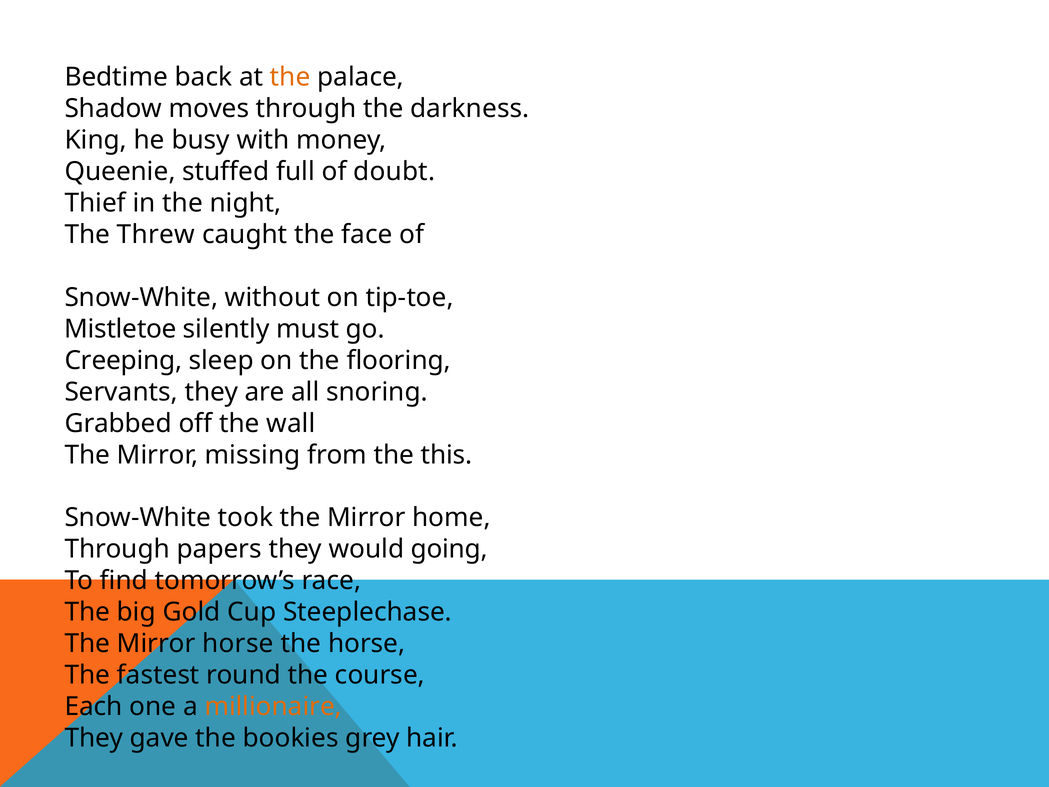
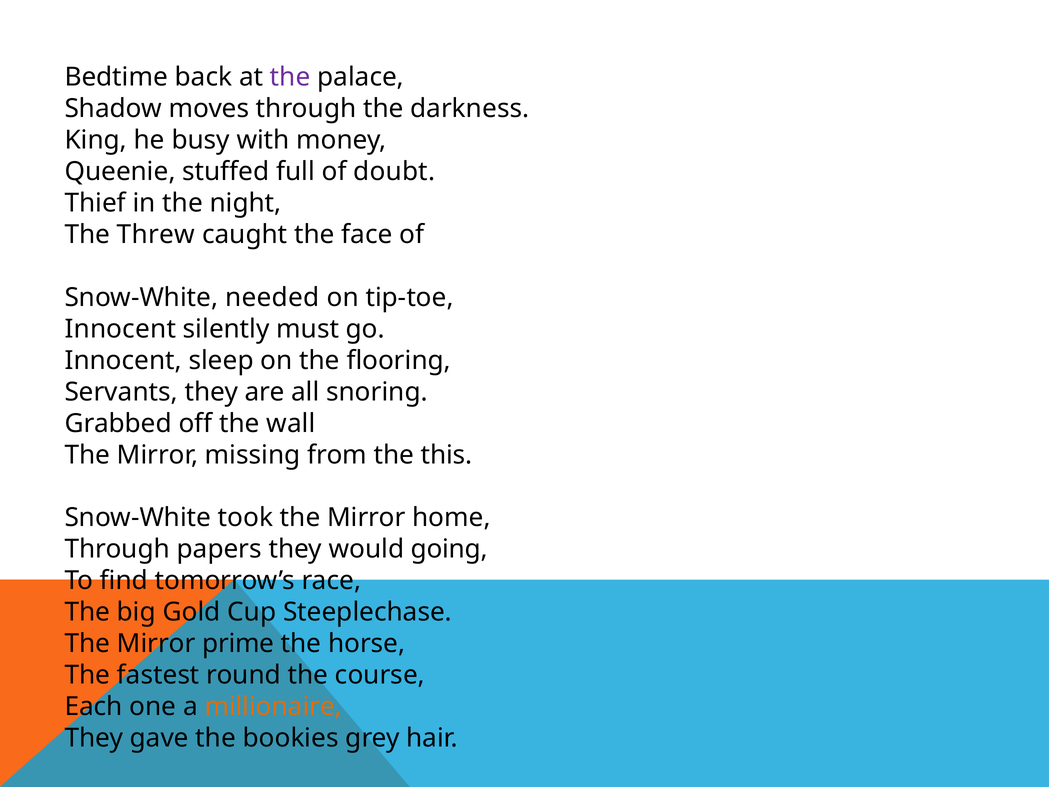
the at (290, 77) colour: orange -> purple
without: without -> needed
Mistletoe at (121, 329): Mistletoe -> Innocent
Creeping at (123, 360): Creeping -> Innocent
Mirror horse: horse -> prime
